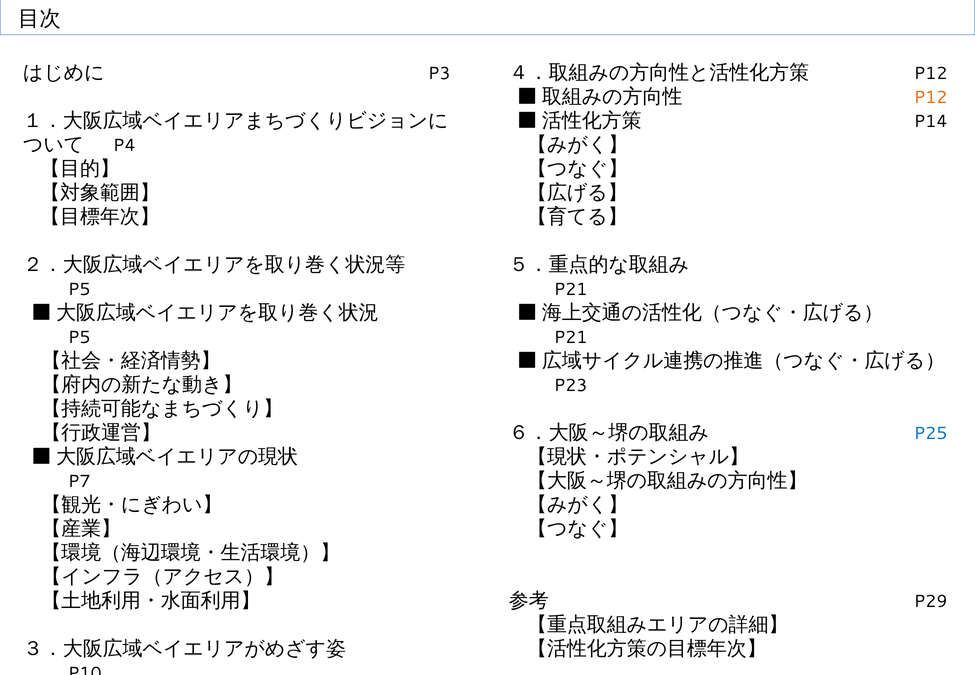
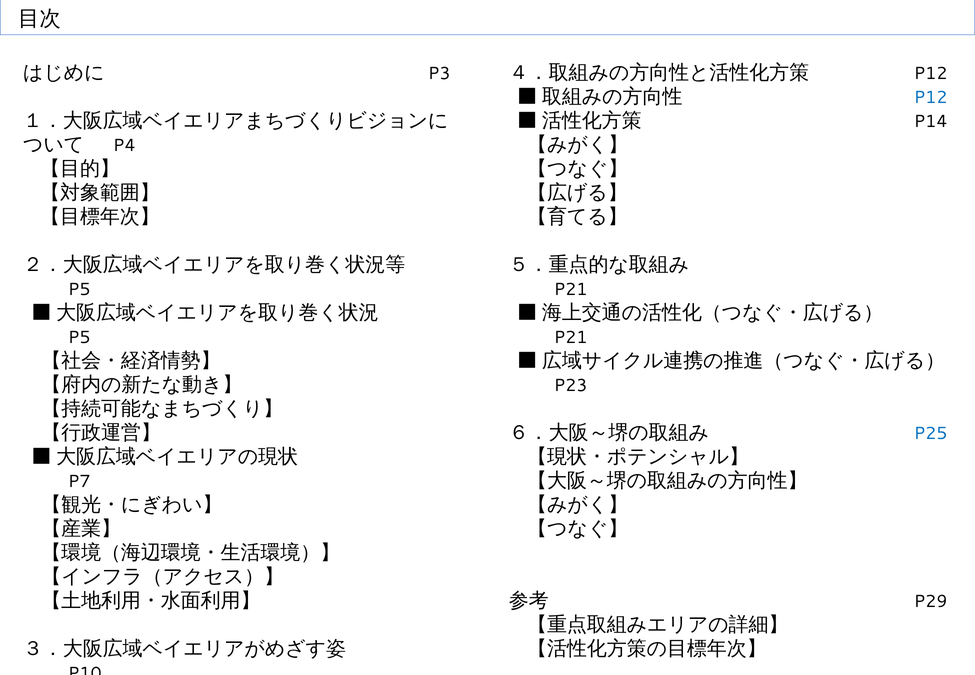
P12 at (931, 98) colour: orange -> blue
